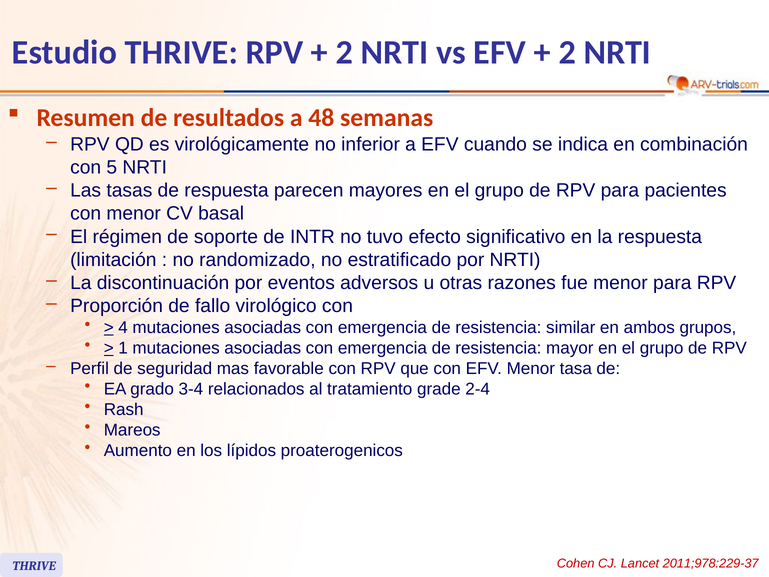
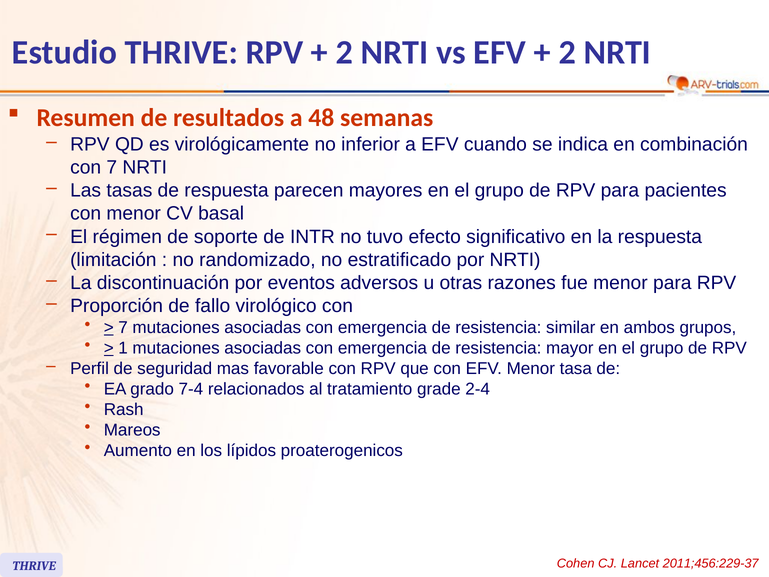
con 5: 5 -> 7
4 at (123, 327): 4 -> 7
3-4: 3-4 -> 7-4
2011;978:229-37: 2011;978:229-37 -> 2011;456:229-37
